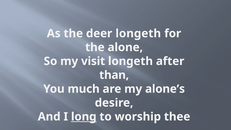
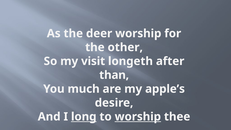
deer longeth: longeth -> worship
alone: alone -> other
alone’s: alone’s -> apple’s
worship at (138, 117) underline: none -> present
